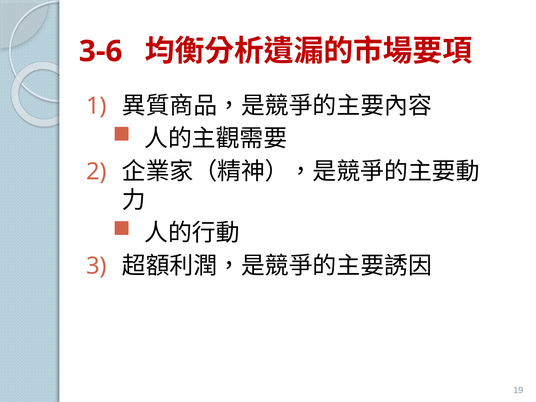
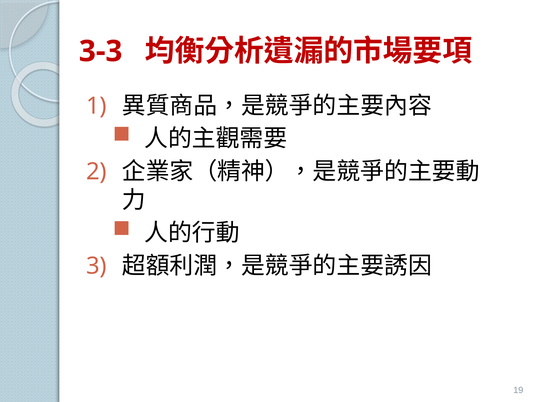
3-6: 3-6 -> 3-3
